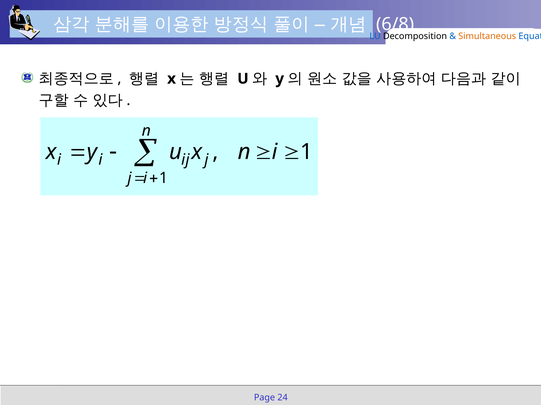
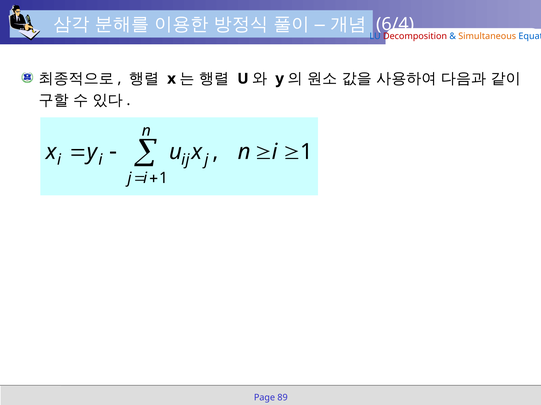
6/8: 6/8 -> 6/4
Decomposition colour: black -> red
24: 24 -> 89
